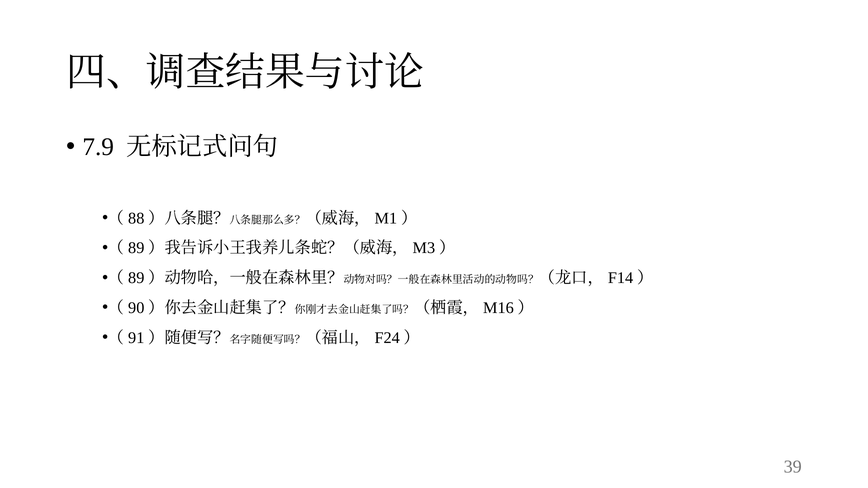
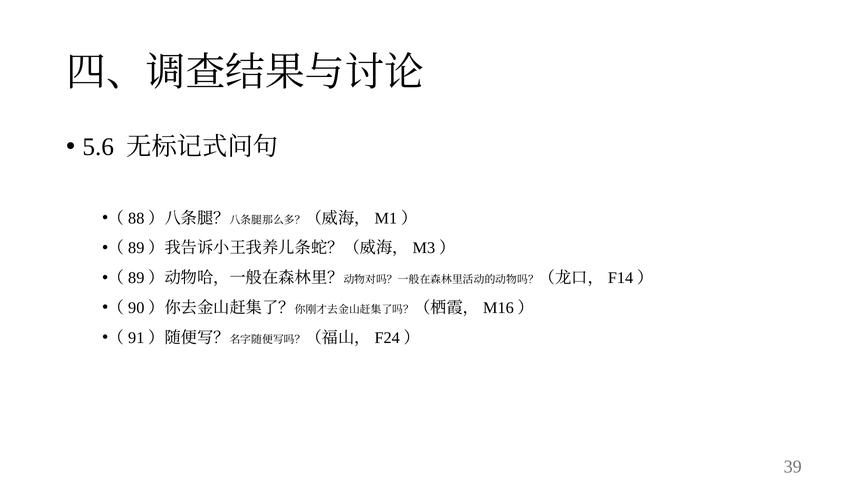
7.9: 7.9 -> 5.6
